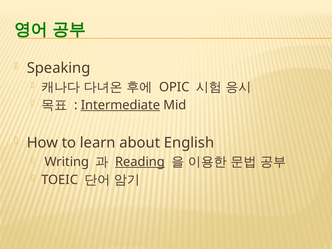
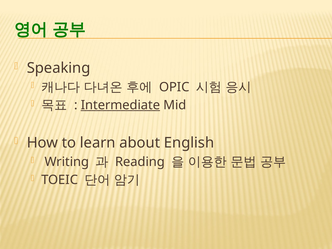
Reading underline: present -> none
